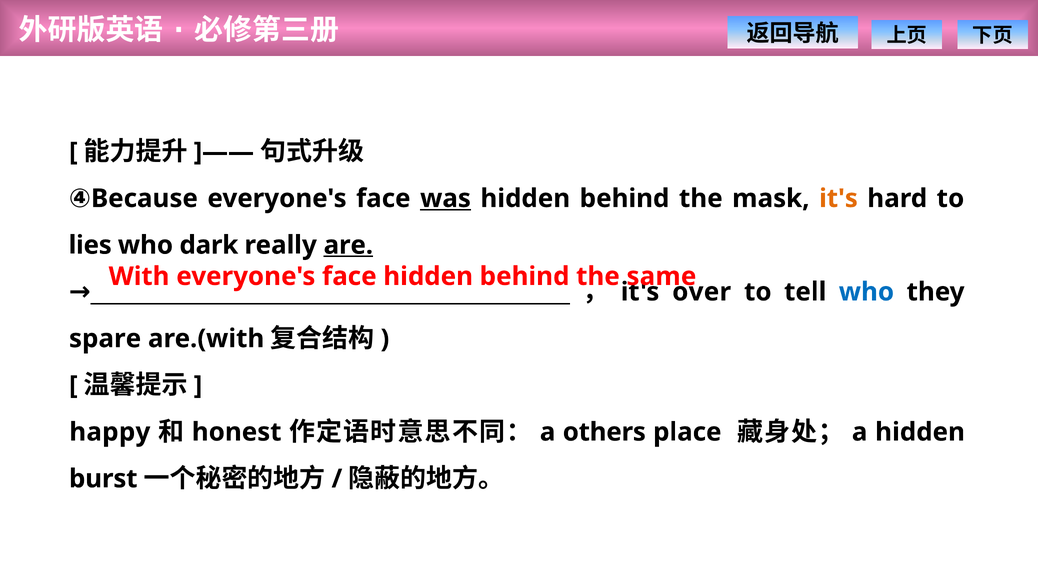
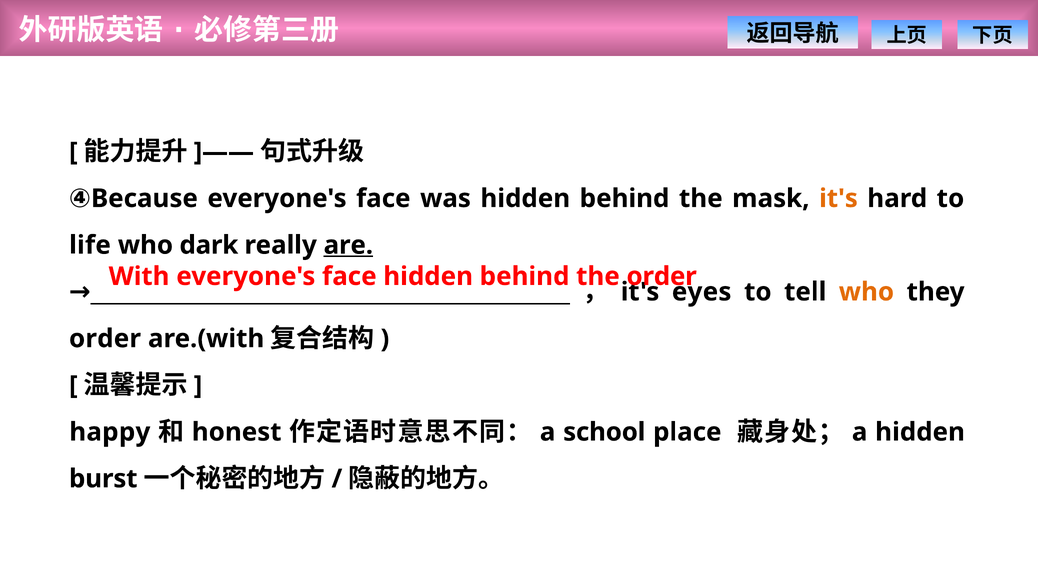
was underline: present -> none
lies: lies -> life
same at (661, 276): same -> order
over: over -> eyes
who at (866, 292) colour: blue -> orange
spare at (105, 339): spare -> order
others: others -> school
